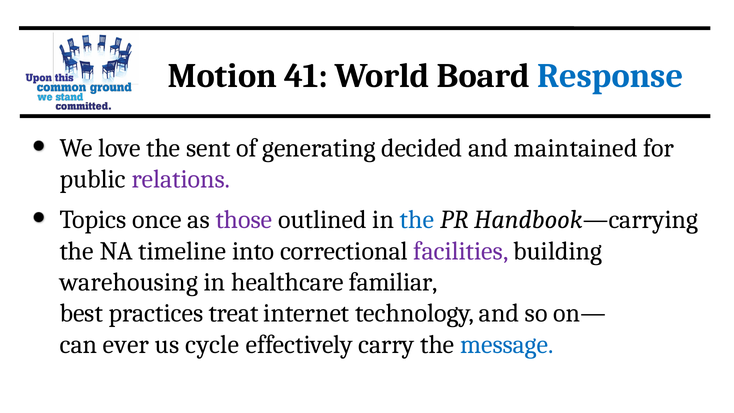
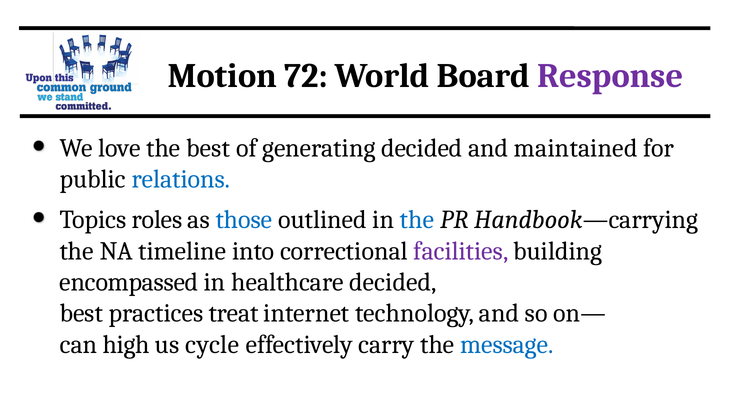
41: 41 -> 72
Response colour: blue -> purple
the sent: sent -> best
relations colour: purple -> blue
once: once -> roles
those colour: purple -> blue
warehousing: warehousing -> encompassed
healthcare familiar: familiar -> decided
ever: ever -> high
